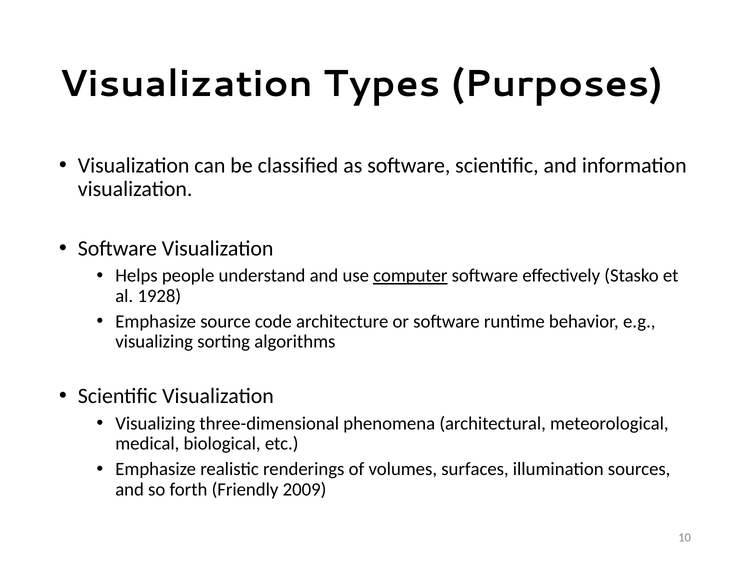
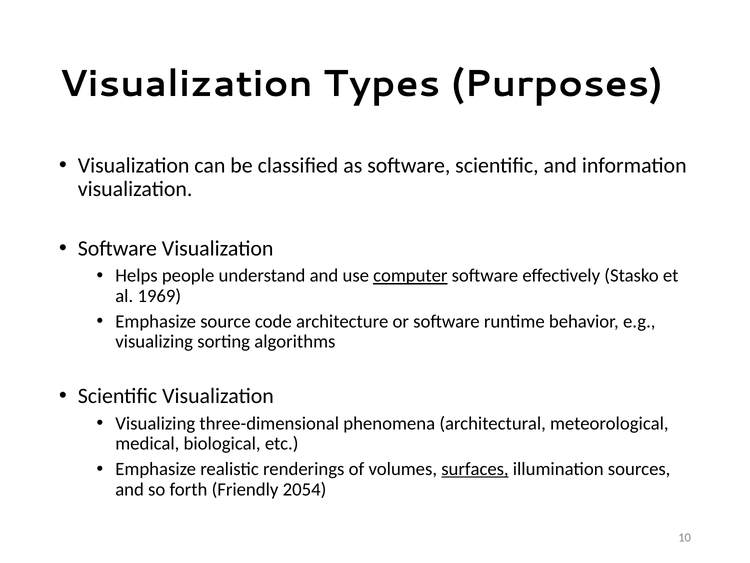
1928: 1928 -> 1969
surfaces underline: none -> present
2009: 2009 -> 2054
